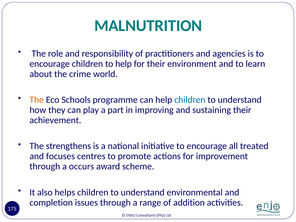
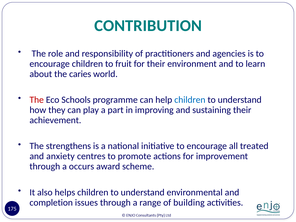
MALNUTRITION: MALNUTRITION -> CONTRIBUTION
to help: help -> fruit
crime: crime -> caries
The at (37, 100) colour: orange -> red
focuses: focuses -> anxiety
addition: addition -> building
